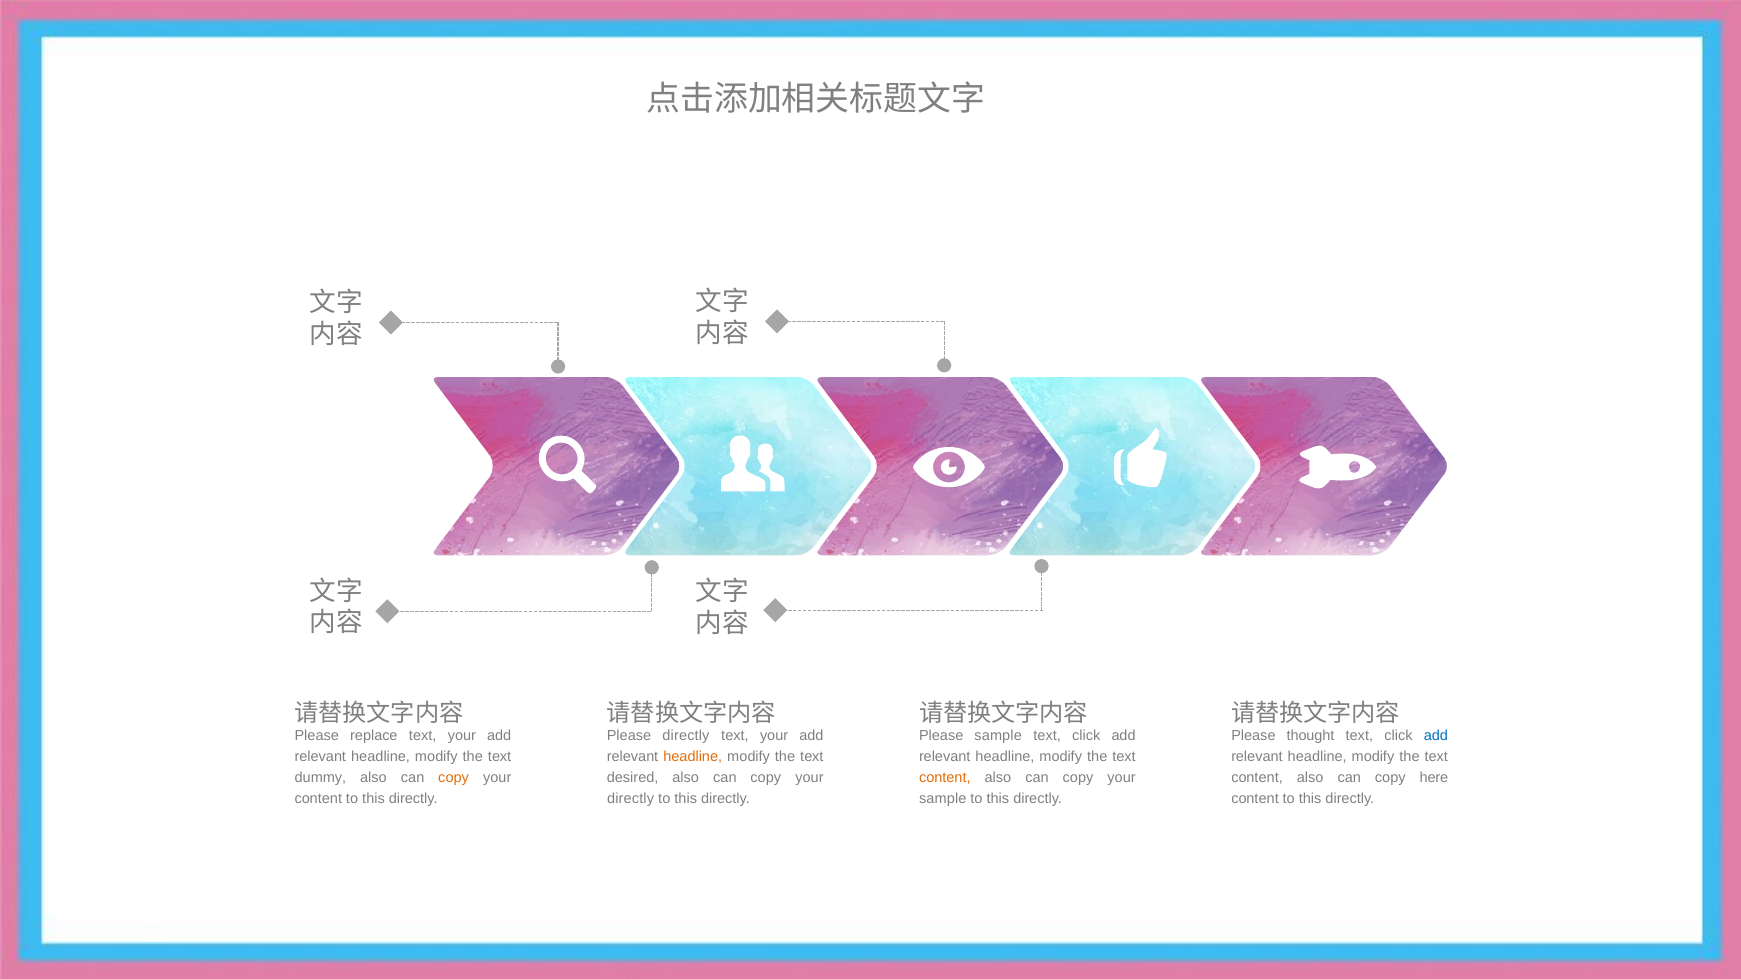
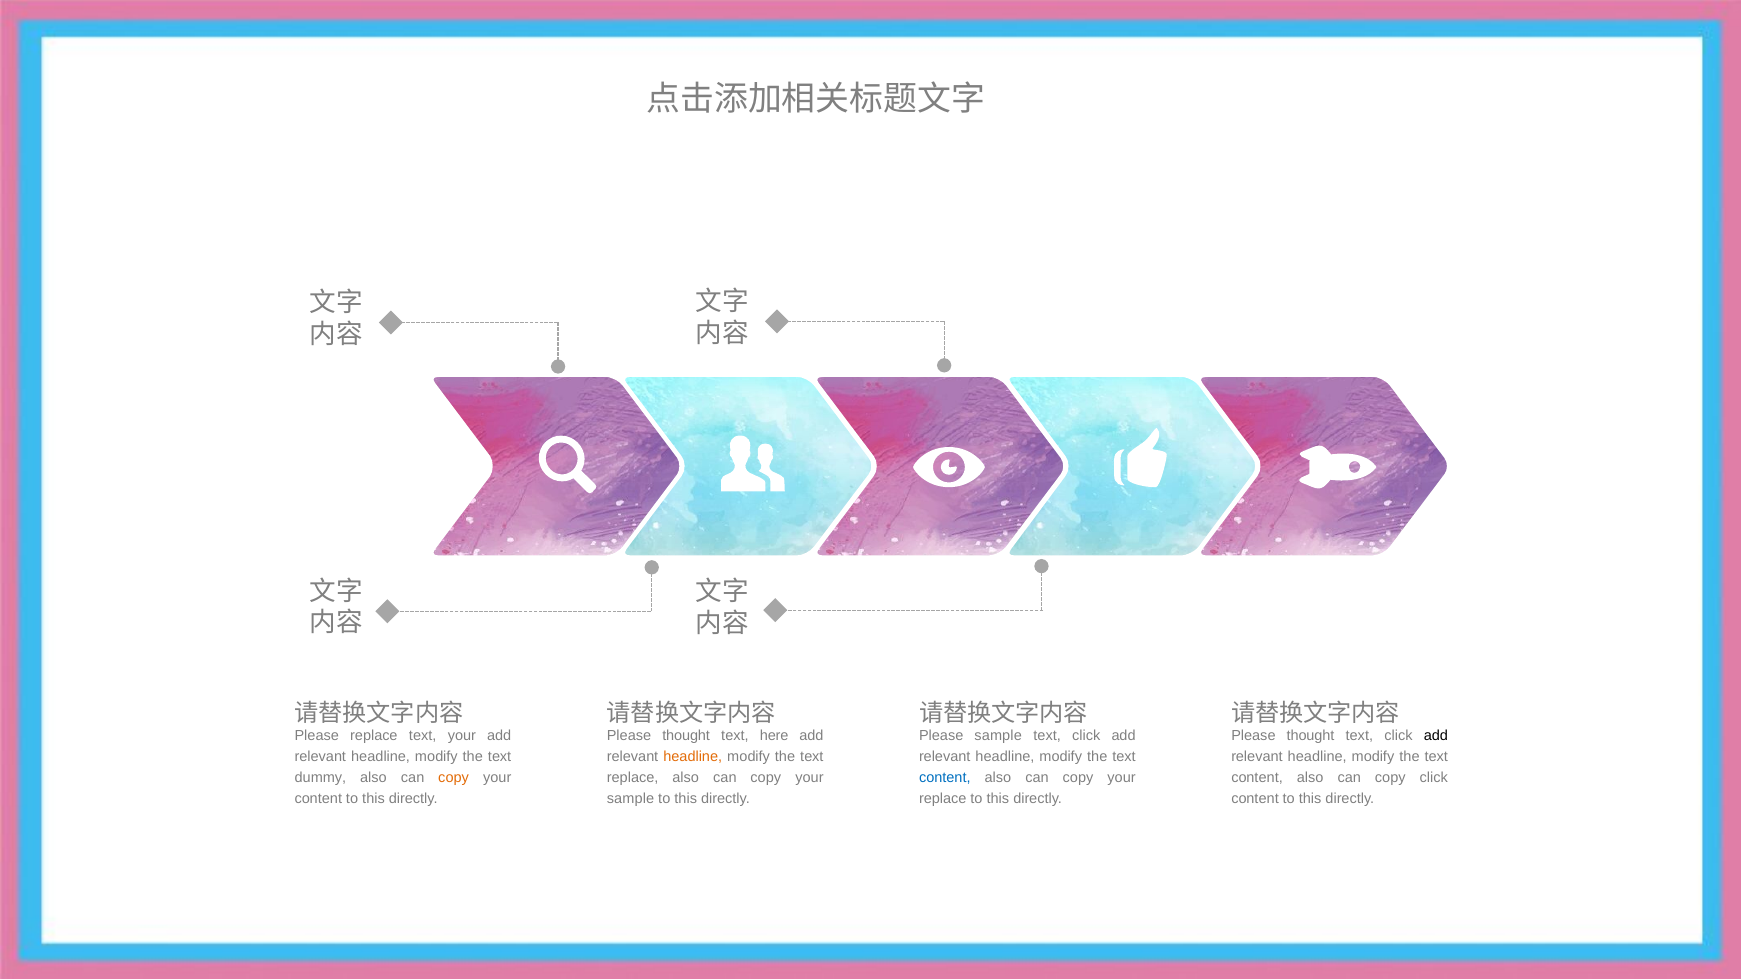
directly at (686, 736): directly -> thought
your at (774, 736): your -> here
add at (1436, 736) colour: blue -> black
desired at (633, 778): desired -> replace
content at (945, 778) colour: orange -> blue
copy here: here -> click
directly at (631, 799): directly -> sample
sample at (943, 799): sample -> replace
